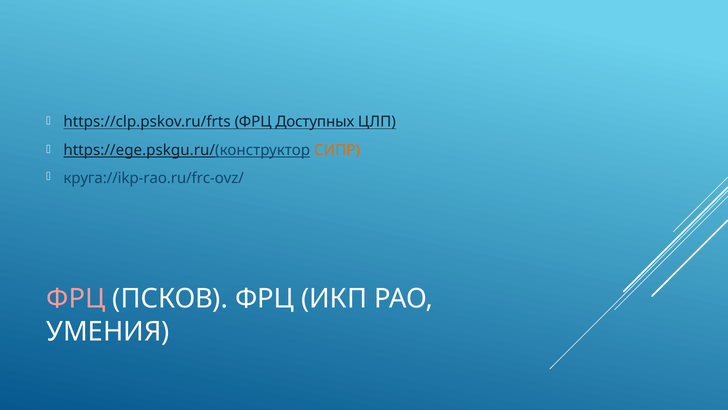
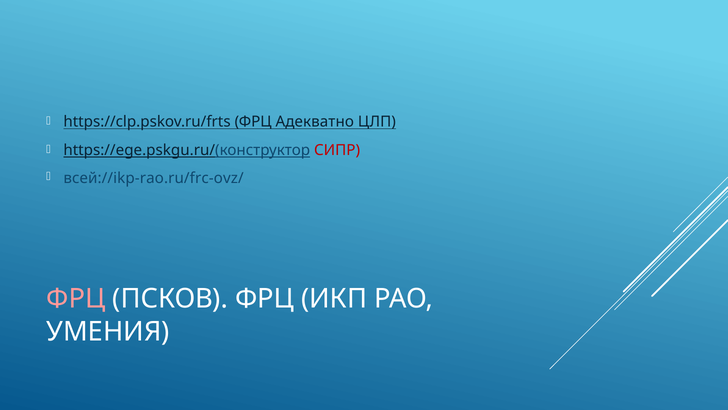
Доступных: Доступных -> Адекватно
СИПР colour: orange -> red
круга://ikp-rao.ru/frc-ovz/: круга://ikp-rao.ru/frc-ovz/ -> всей://ikp-rao.ru/frc-ovz/
